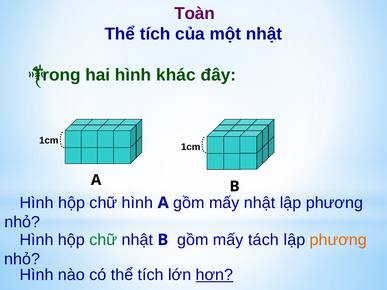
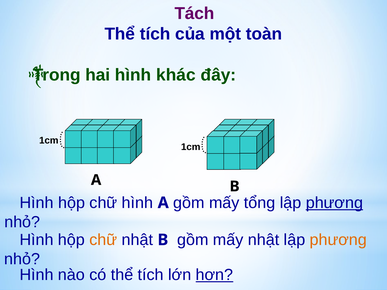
Toàn: Toàn -> Tách
một nhật: nhật -> toàn
mấy nhật: nhật -> tổng
phương at (334, 203) underline: none -> present
chữ at (103, 240) colour: green -> orange
mấy tách: tách -> nhật
